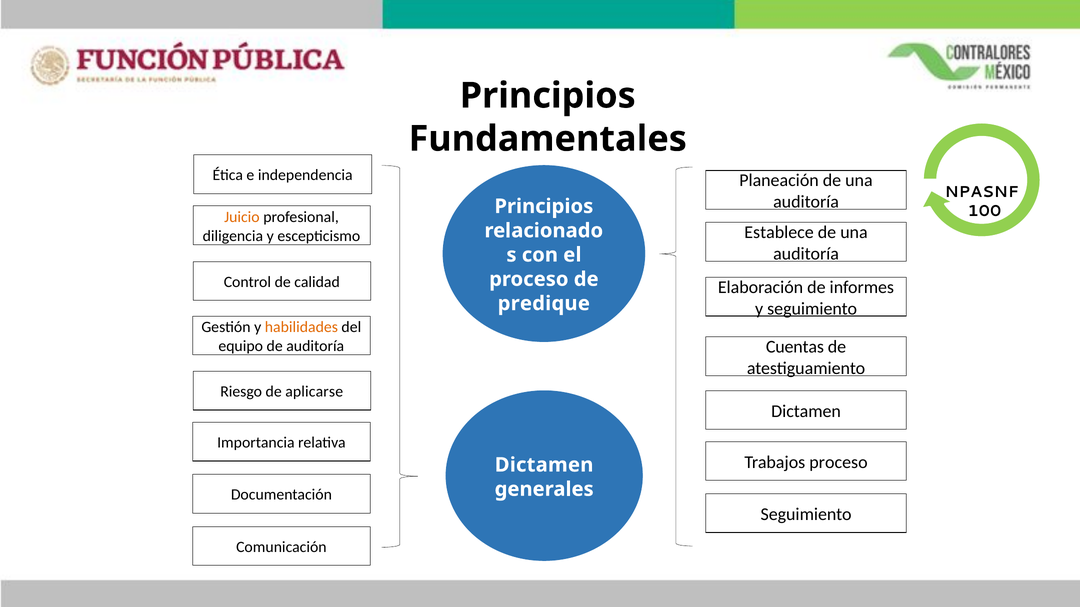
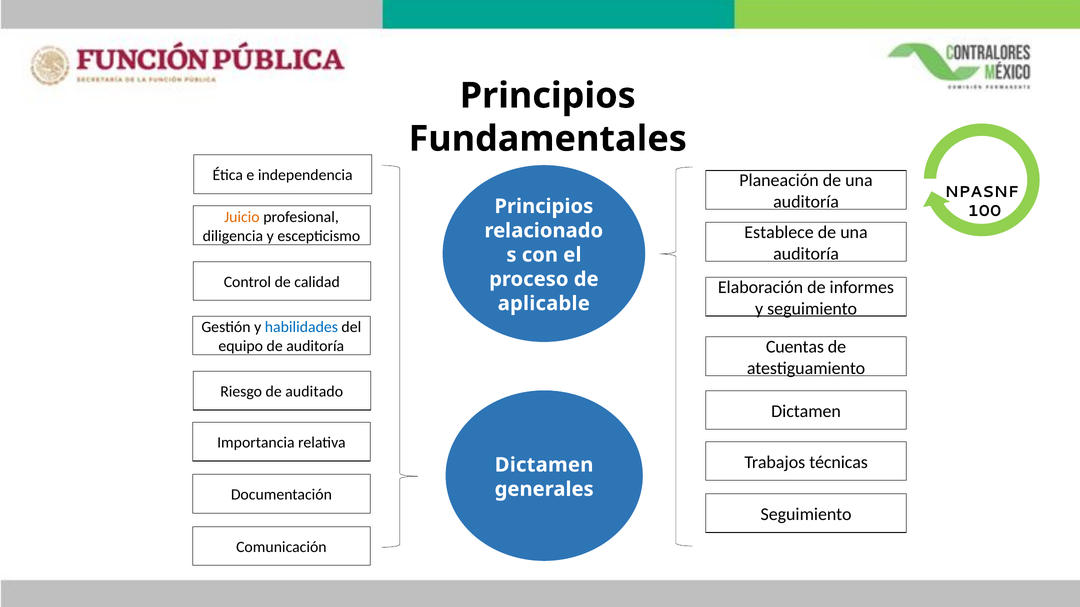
predique: predique -> aplicable
habilidades colour: orange -> blue
aplicarse: aplicarse -> auditado
Trabajos proceso: proceso -> técnicas
